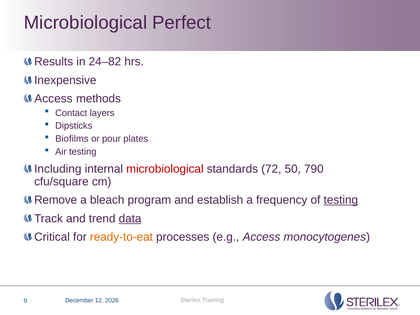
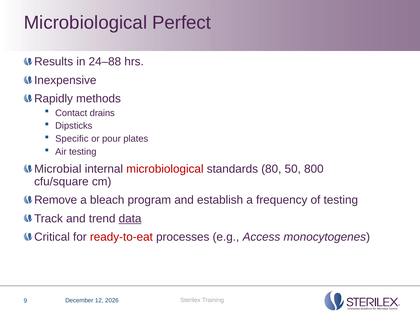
24–82: 24–82 -> 24–88
Access at (53, 99): Access -> Rapidly
layers: layers -> drains
Biofilms: Biofilms -> Specific
Including: Including -> Microbial
72: 72 -> 80
790: 790 -> 800
testing at (341, 200) underline: present -> none
ready-to-eat colour: orange -> red
